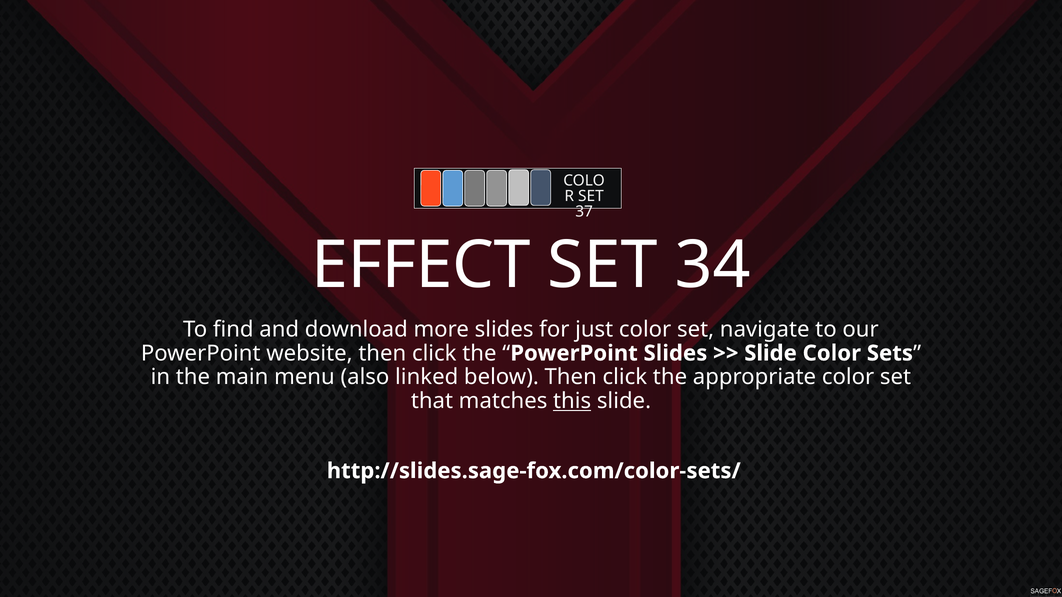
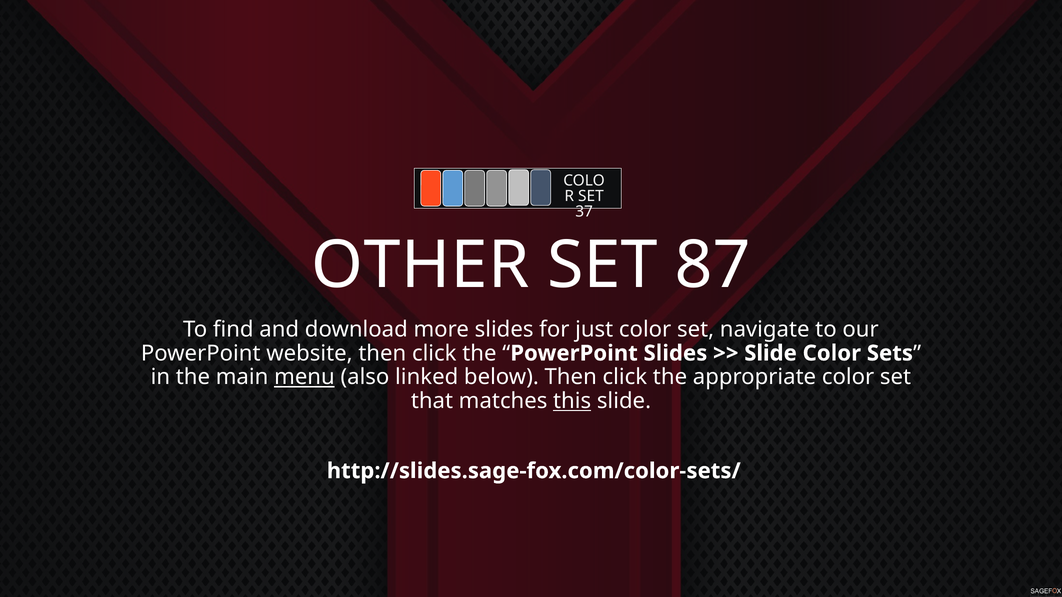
EFFECT: EFFECT -> OTHER
34: 34 -> 87
menu underline: none -> present
